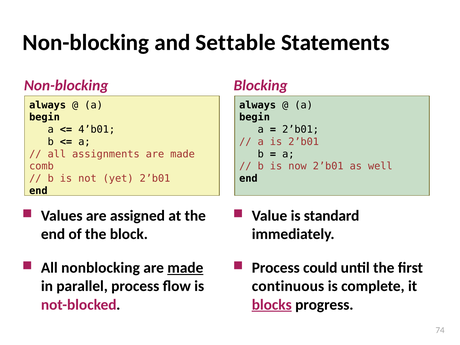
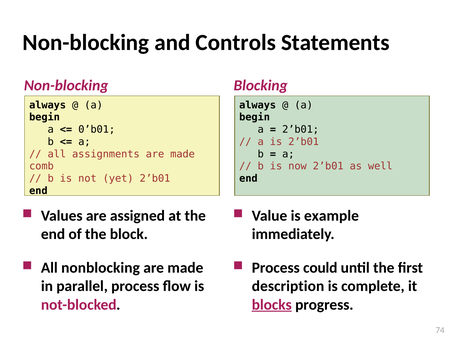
Settable: Settable -> Controls
4’b01: 4’b01 -> 0’b01
standard: standard -> example
made at (185, 268) underline: present -> none
continuous: continuous -> description
